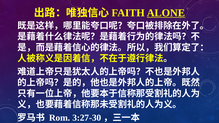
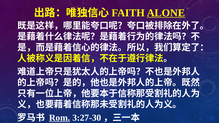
Rom underline: none -> present
